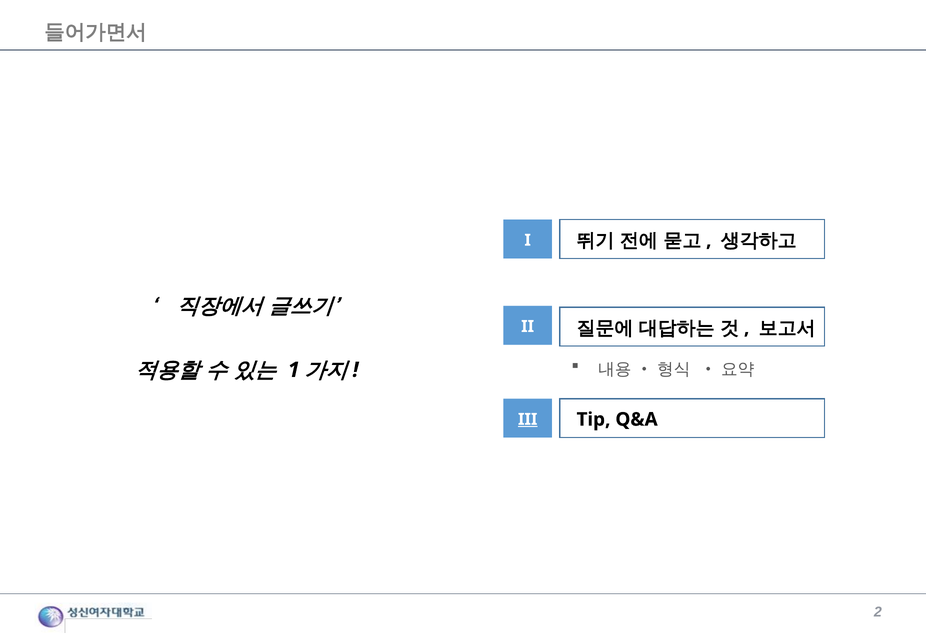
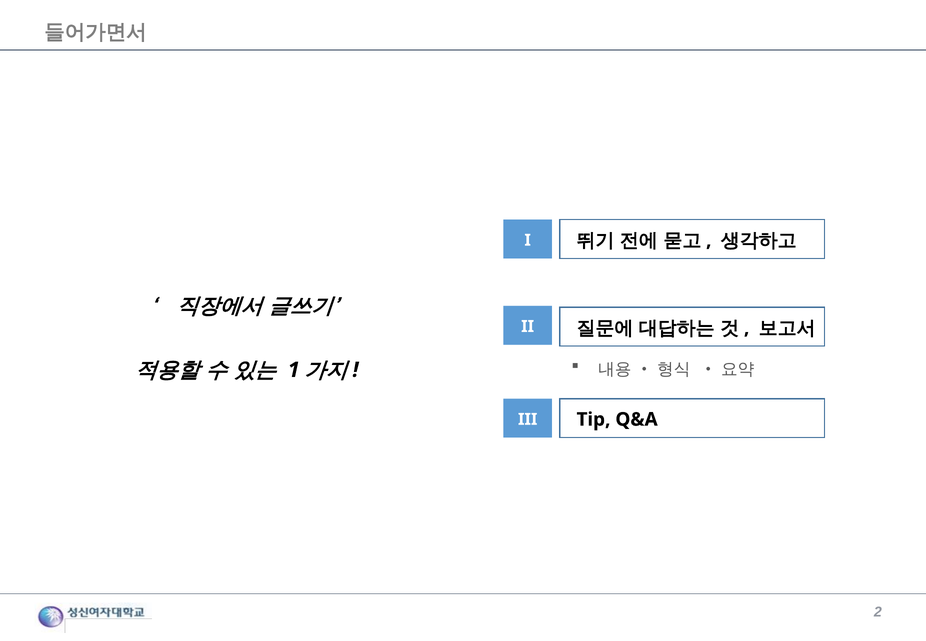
III underline: present -> none
